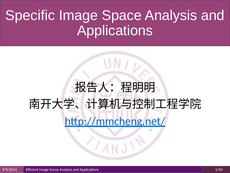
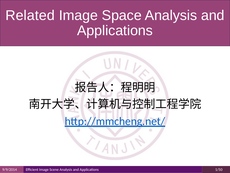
Specific: Specific -> Related
